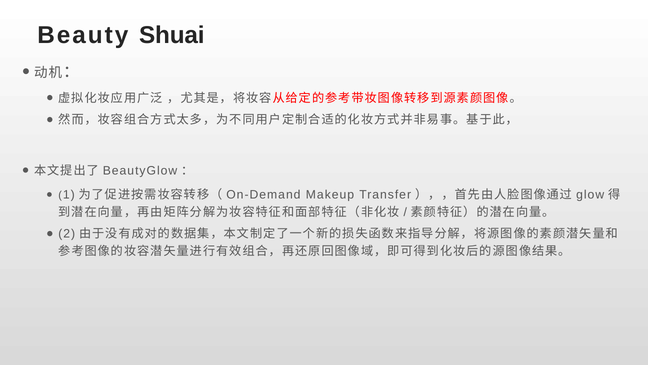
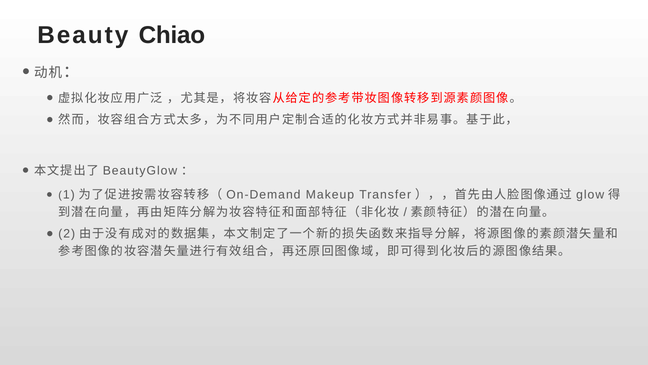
Shuai: Shuai -> Chiao
